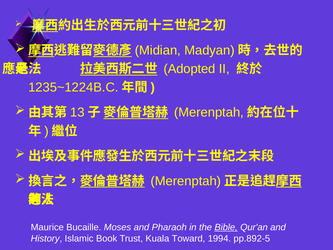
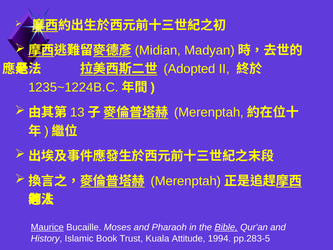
Maurice underline: none -> present
Toward: Toward -> Attitude
pp.892-5: pp.892-5 -> pp.283-5
